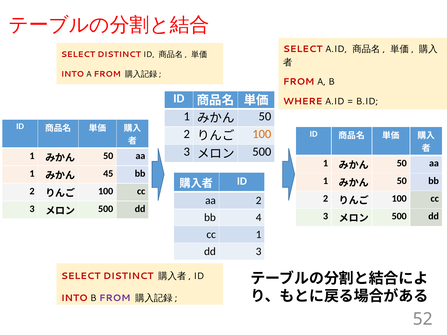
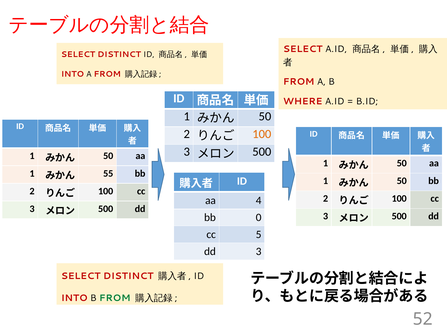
45: 45 -> 55
aa 2: 2 -> 4
4: 4 -> 0
cc 1: 1 -> 5
FROM at (115, 298) colour: purple -> green
